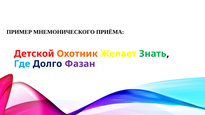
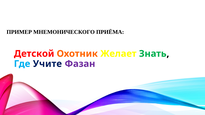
Долго: Долго -> Учите
